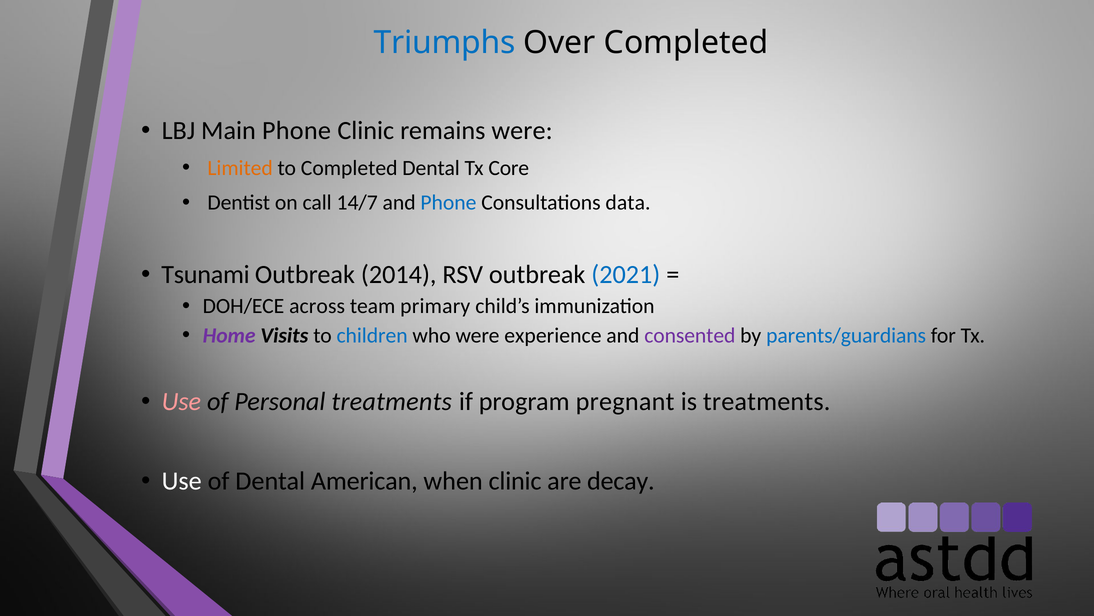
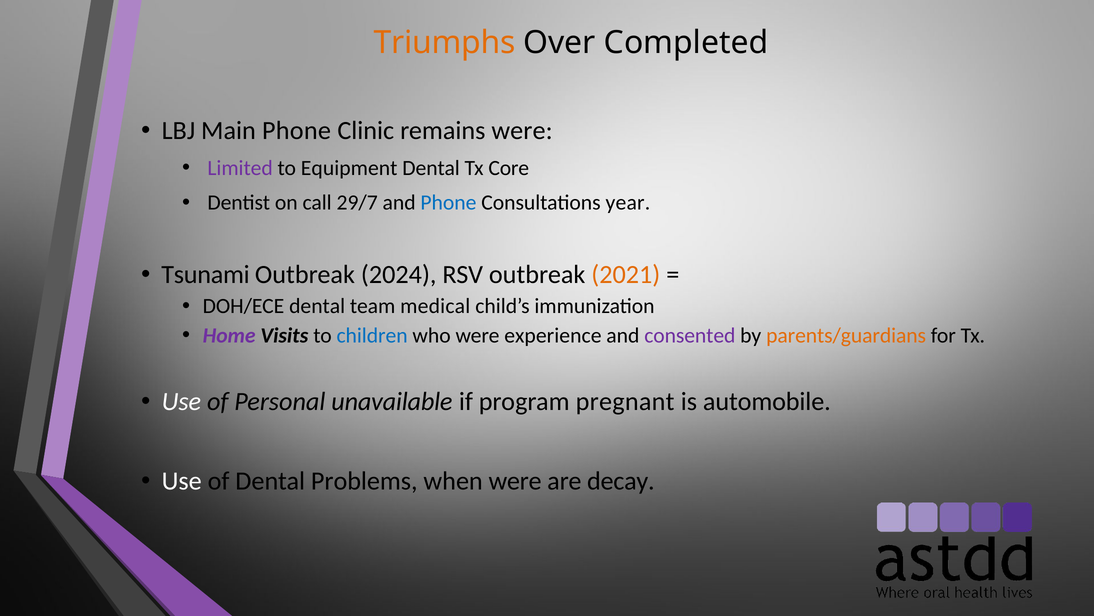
Triumphs colour: blue -> orange
Limited colour: orange -> purple
to Completed: Completed -> Equipment
14/7: 14/7 -> 29/7
data: data -> year
2014: 2014 -> 2024
2021 colour: blue -> orange
DOH/ECE across: across -> dental
primary: primary -> medical
parents/guardians colour: blue -> orange
Use at (181, 401) colour: pink -> white
Personal treatments: treatments -> unavailable
is treatments: treatments -> automobile
American: American -> Problems
when clinic: clinic -> were
